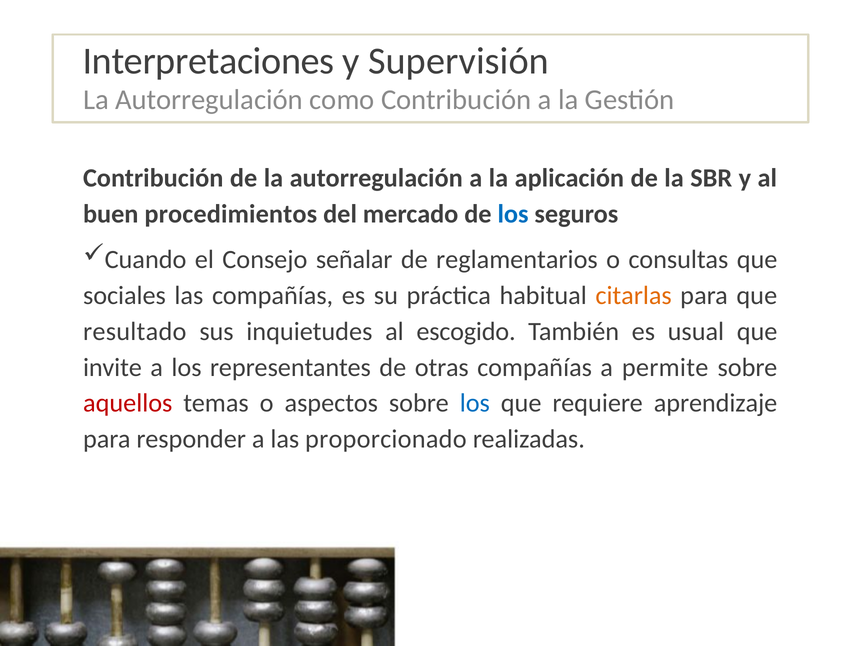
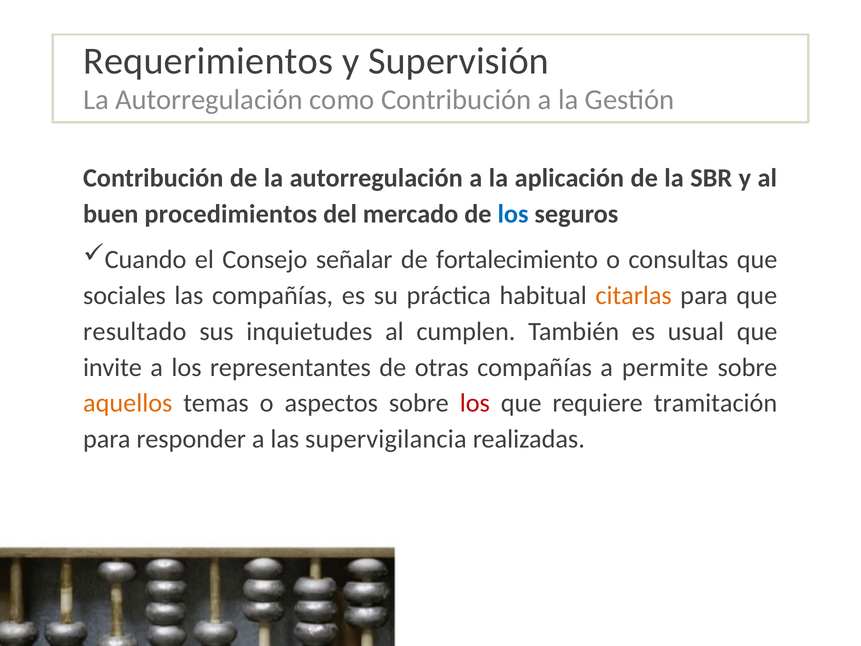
Interpretaciones: Interpretaciones -> Requerimientos
reglamentarios: reglamentarios -> fortalecimiento
escogido: escogido -> cumplen
aquellos colour: red -> orange
los at (475, 403) colour: blue -> red
aprendizaje: aprendizaje -> tramitación
proporcionado: proporcionado -> supervigilancia
